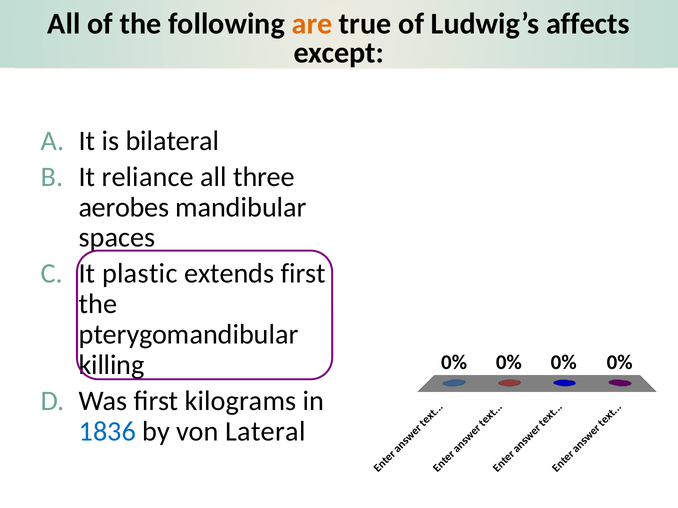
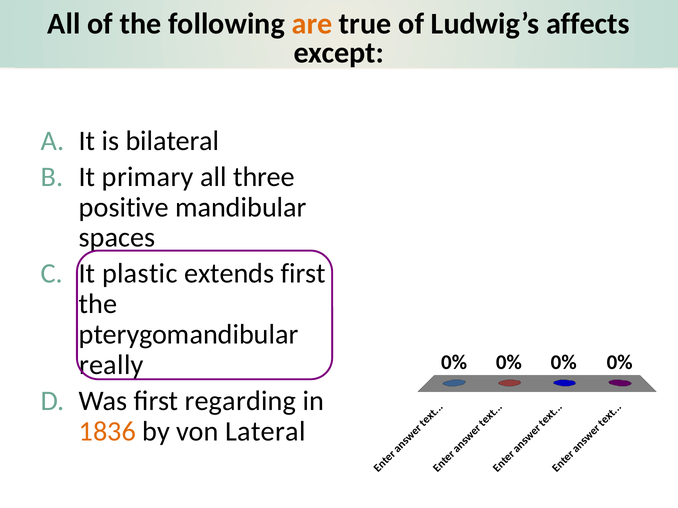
reliance: reliance -> primary
aerobes: aerobes -> positive
killing: killing -> really
kilograms: kilograms -> regarding
1836 colour: blue -> orange
